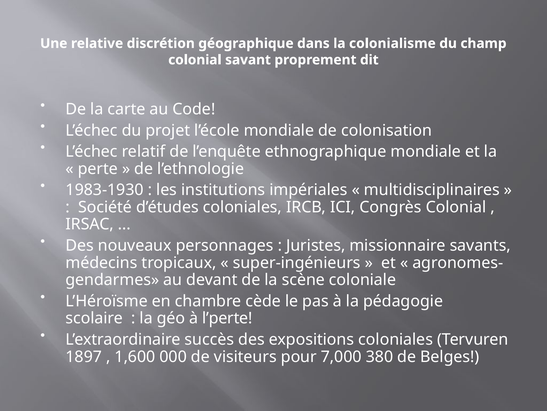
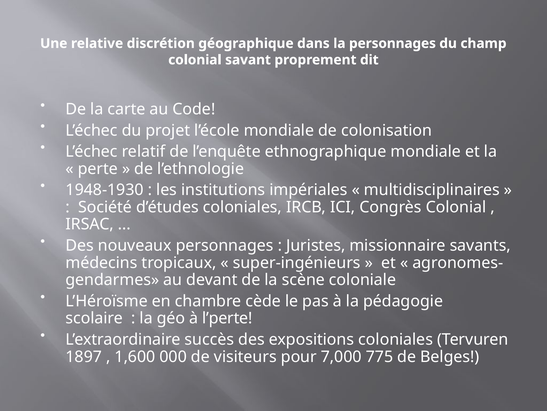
la colonialisme: colonialisme -> personnages
1983-1930: 1983-1930 -> 1948-1930
380: 380 -> 775
